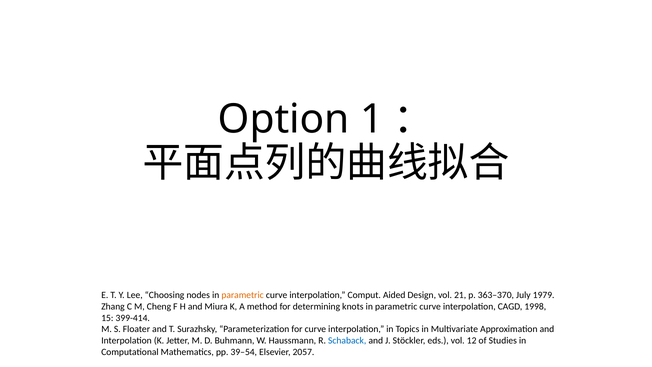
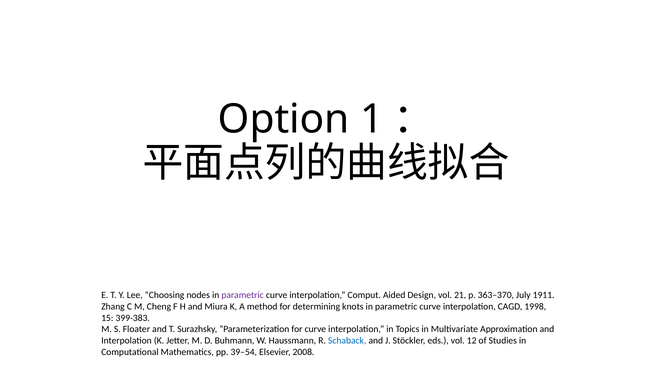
parametric at (243, 295) colour: orange -> purple
1979: 1979 -> 1911
399-414: 399-414 -> 399-383
2057: 2057 -> 2008
